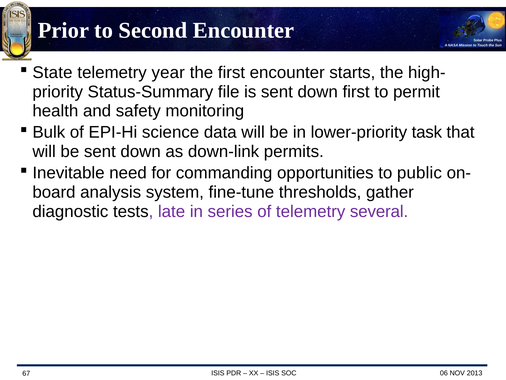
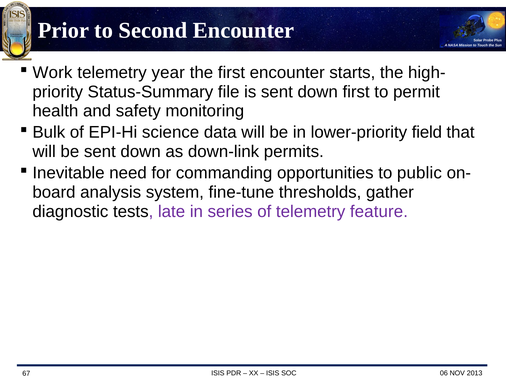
State: State -> Work
task: task -> field
several: several -> feature
